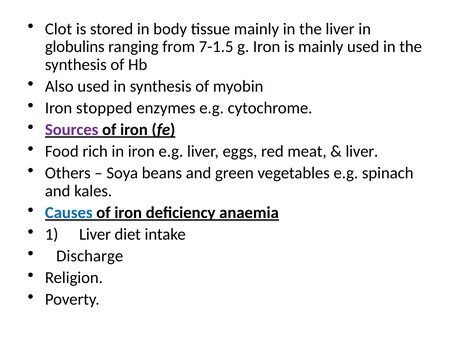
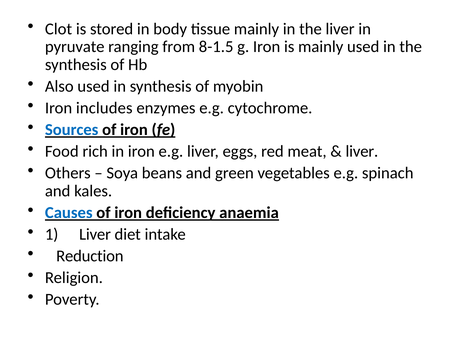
globulins: globulins -> pyruvate
7-1.5: 7-1.5 -> 8-1.5
stopped: stopped -> includes
Sources colour: purple -> blue
Discharge: Discharge -> Reduction
